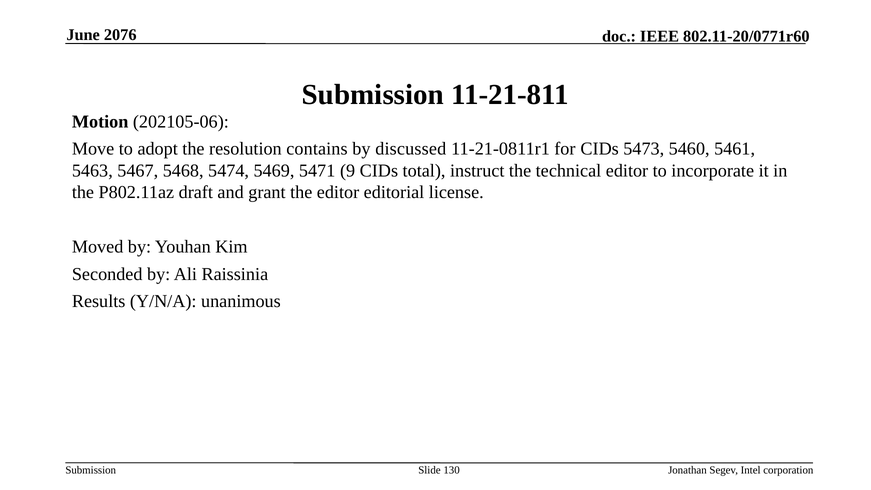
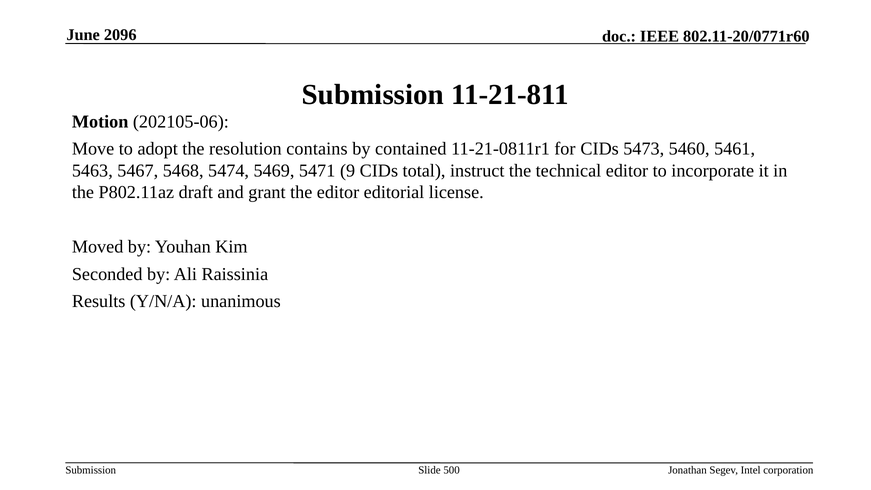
2076: 2076 -> 2096
discussed: discussed -> contained
130: 130 -> 500
